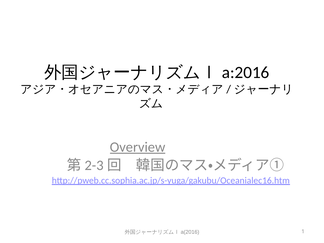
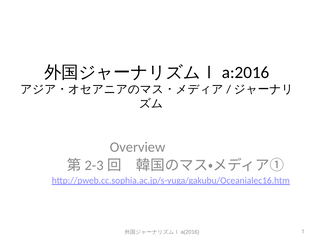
Overview underline: present -> none
